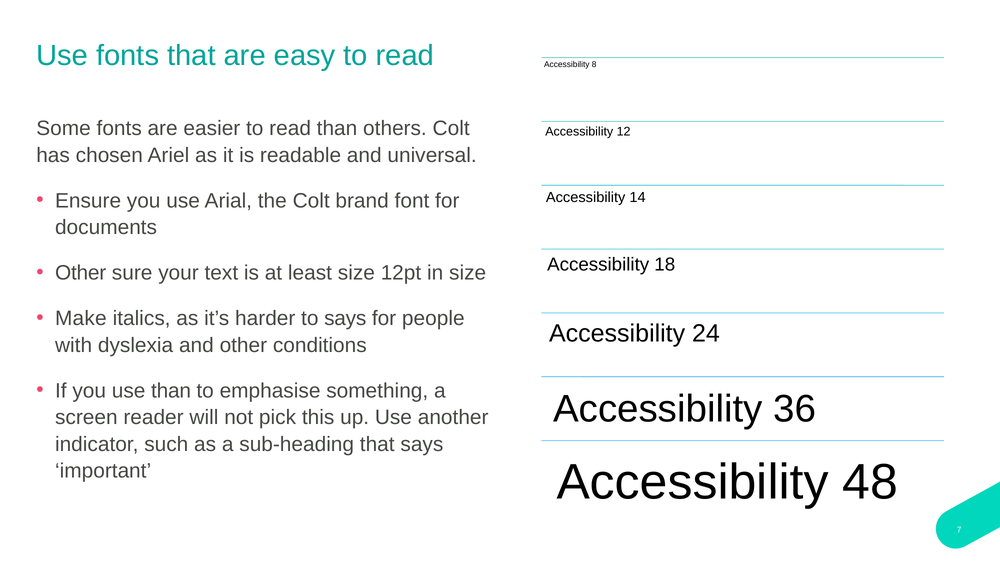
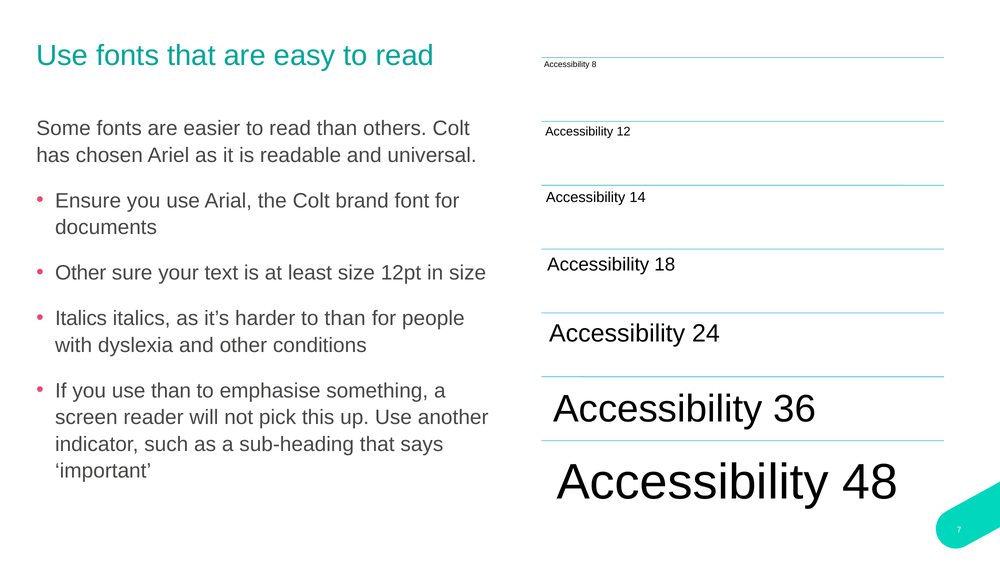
Make at (81, 319): Make -> Italics
to says: says -> than
